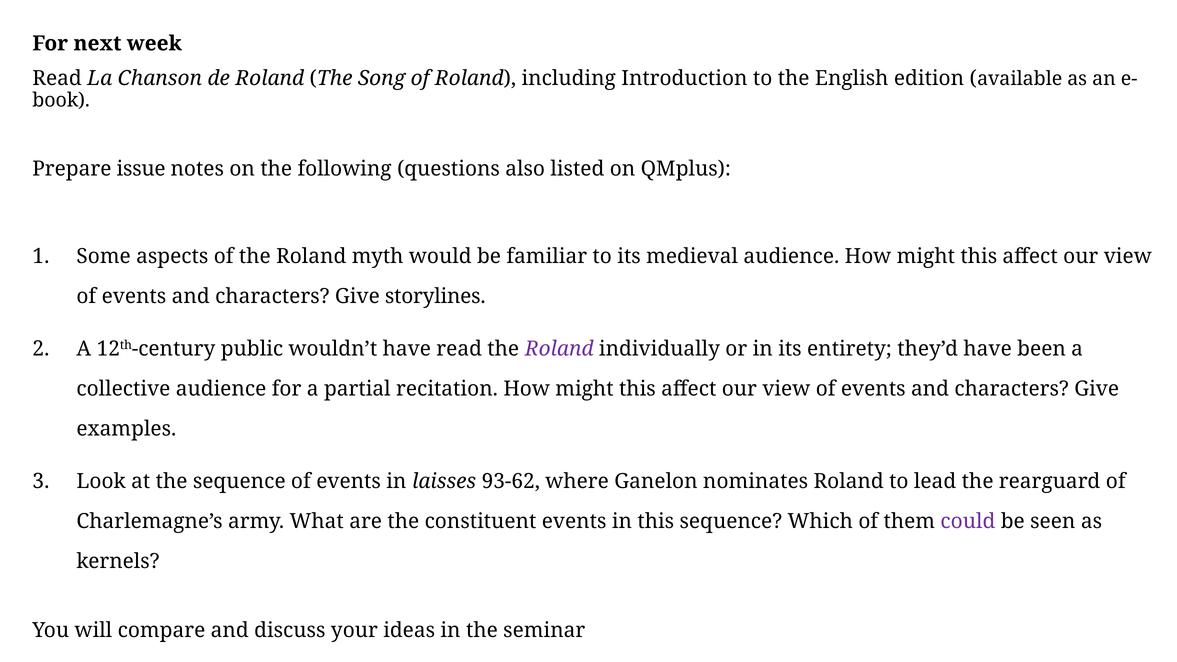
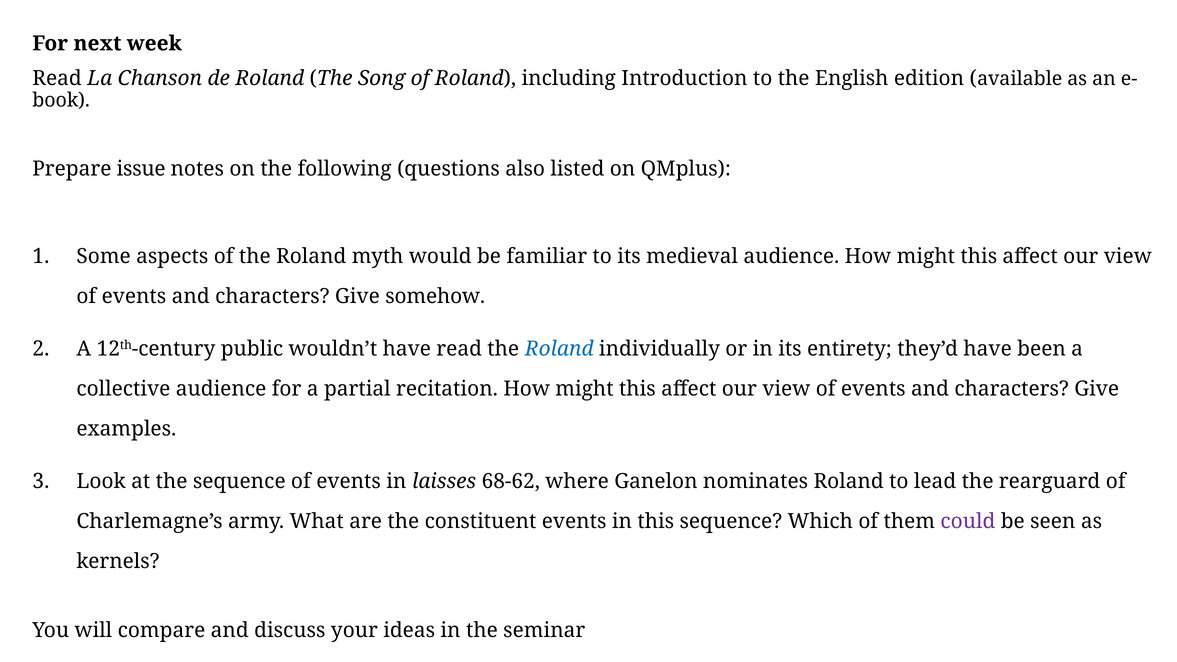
storylines: storylines -> somehow
Roland at (559, 349) colour: purple -> blue
93-62: 93-62 -> 68-62
